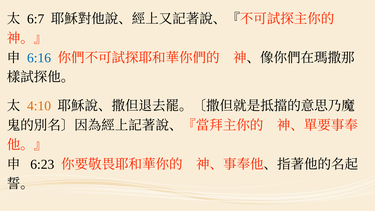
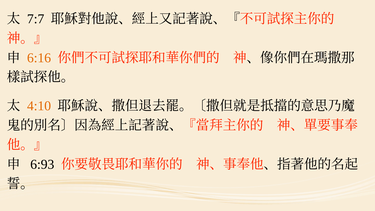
6:7: 6:7 -> 7:7
6:16 colour: blue -> orange
6:23: 6:23 -> 6:93
